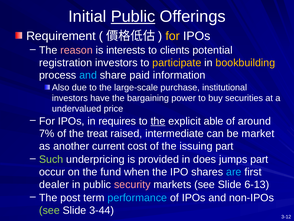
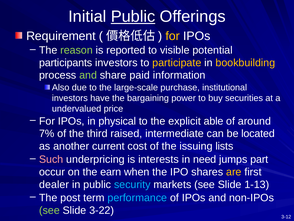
reason colour: pink -> light green
interests: interests -> reported
clients: clients -> visible
registration: registration -> participants
and at (88, 75) colour: light blue -> light green
requires: requires -> physical
the at (158, 121) underline: present -> none
treat: treat -> third
market: market -> located
issuing part: part -> lists
Such colour: light green -> pink
provided: provided -> interests
does: does -> need
fund: fund -> earn
are colour: light blue -> yellow
security colour: pink -> light blue
6-13: 6-13 -> 1-13
3-44: 3-44 -> 3-22
